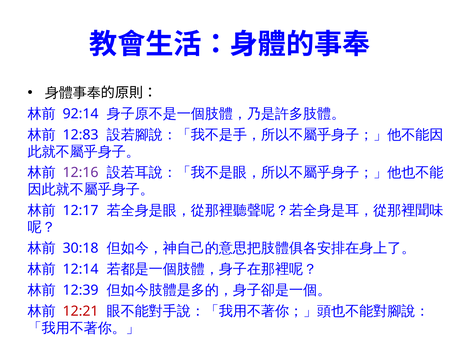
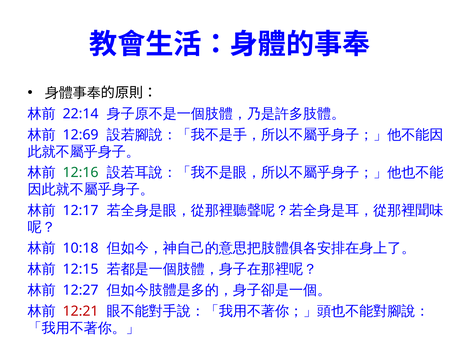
92:14: 92:14 -> 22:14
12:83: 12:83 -> 12:69
12:16 colour: purple -> green
30:18: 30:18 -> 10:18
12:14: 12:14 -> 12:15
12:39: 12:39 -> 12:27
